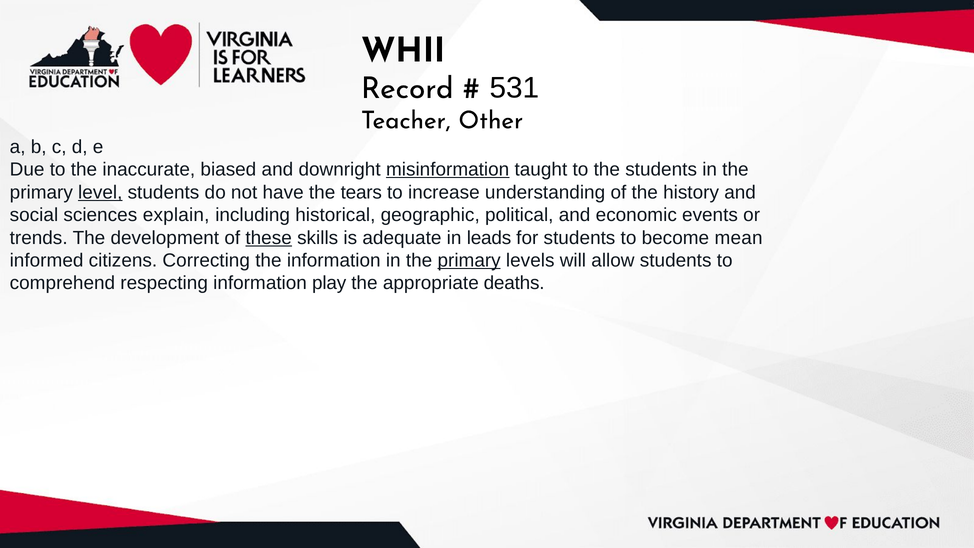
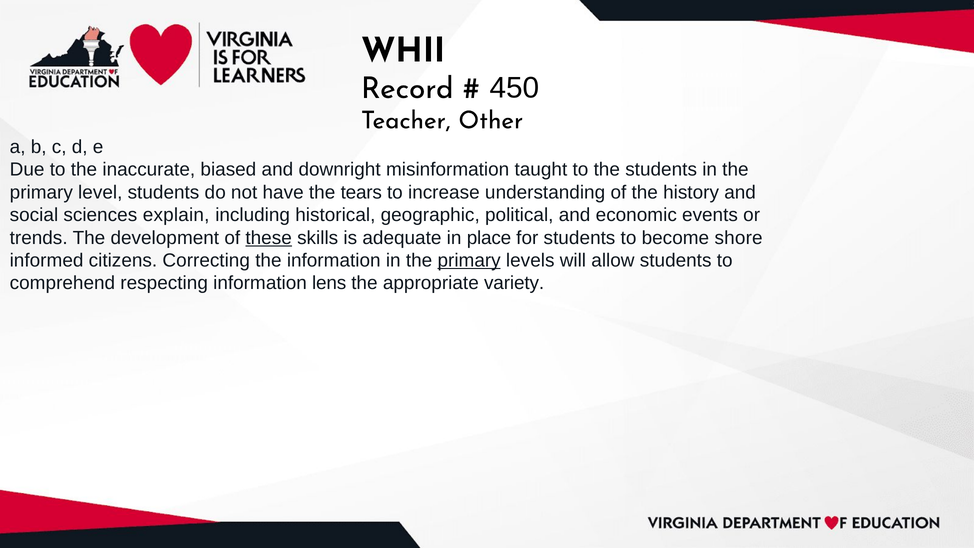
531: 531 -> 450
misinformation underline: present -> none
level underline: present -> none
leads: leads -> place
mean: mean -> shore
play: play -> lens
deaths: deaths -> variety
